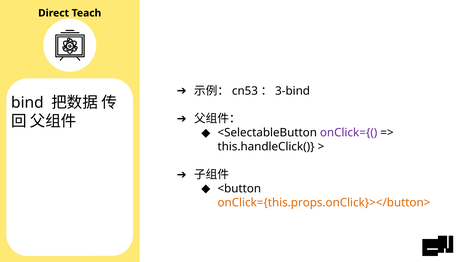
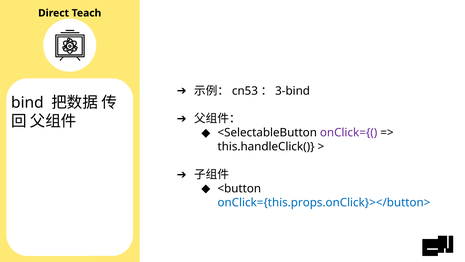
onClick={this.props.onClick}></button> colour: orange -> blue
